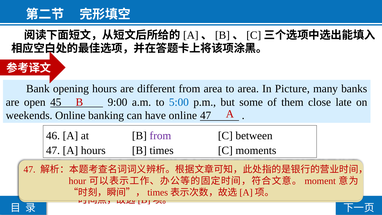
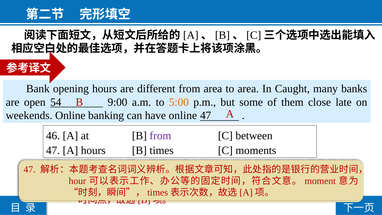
Picture: Picture -> Caught
45: 45 -> 54
5:00 colour: blue -> orange
